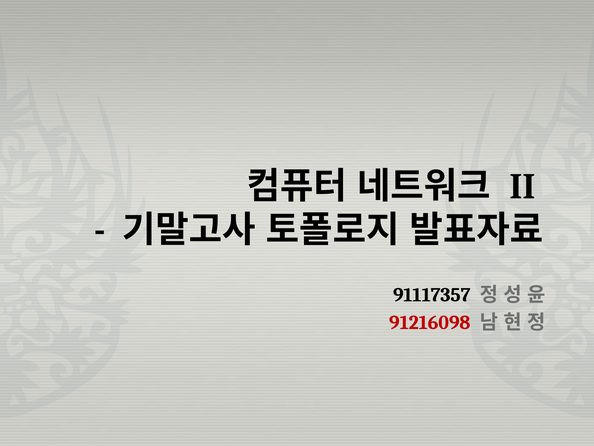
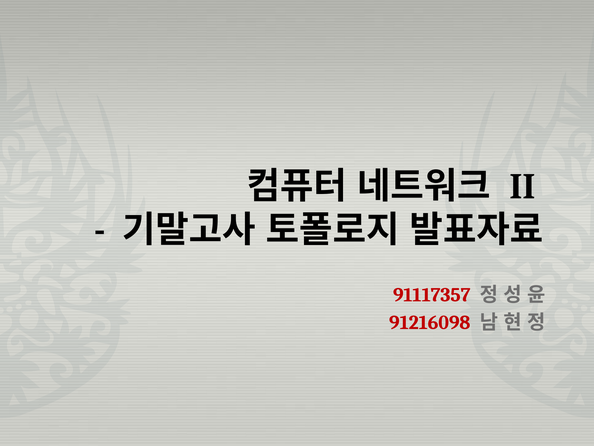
91117357 colour: black -> red
